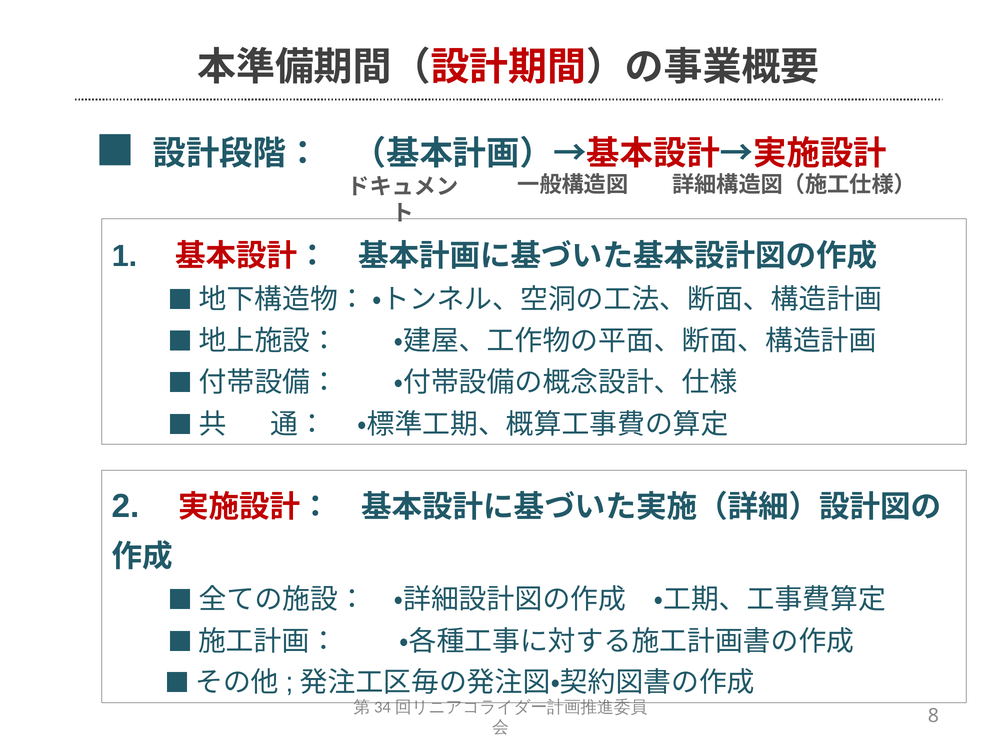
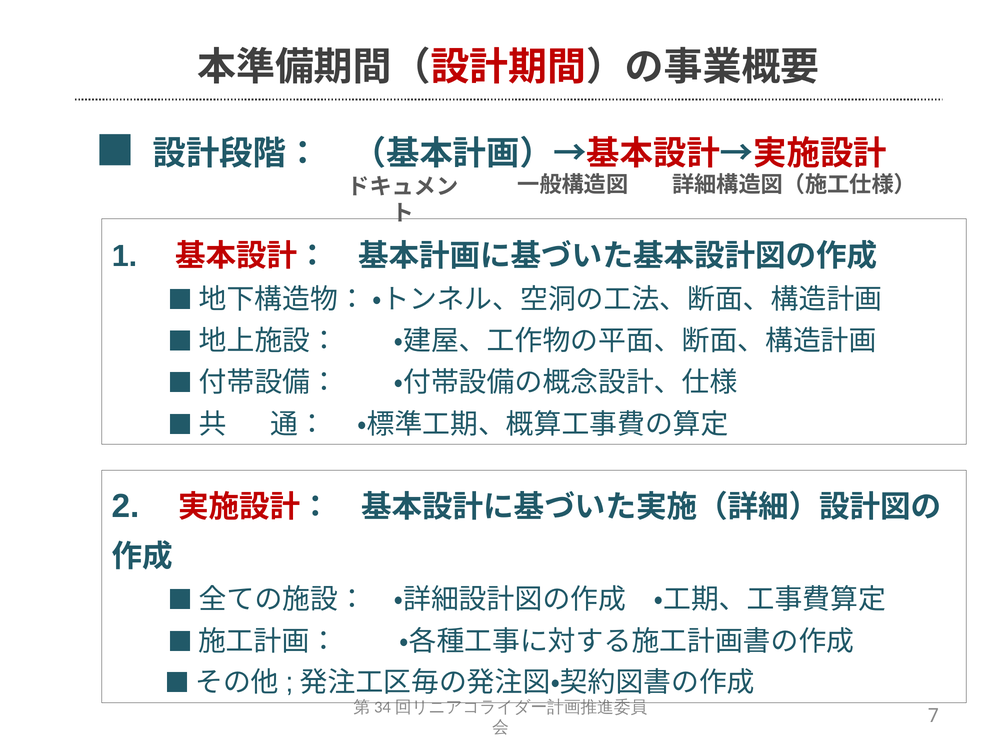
8: 8 -> 7
